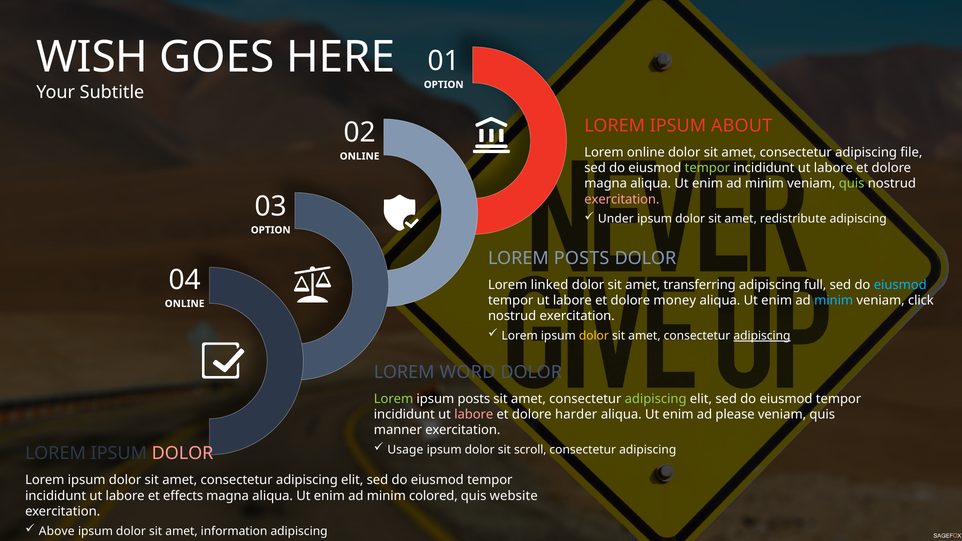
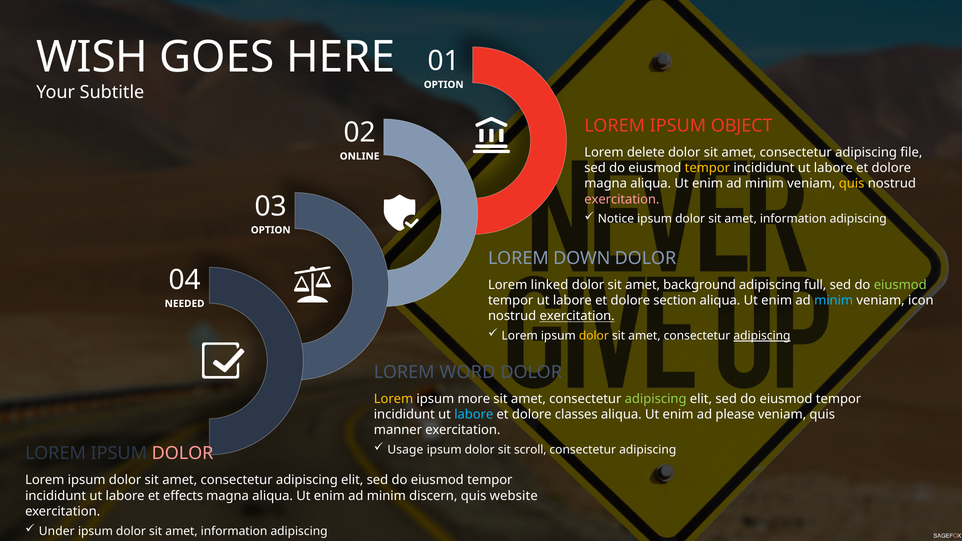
ABOUT: ABOUT -> OBJECT
Lorem online: online -> delete
tempor at (707, 168) colour: light green -> yellow
quis at (852, 184) colour: light green -> yellow
Under: Under -> Notice
redistribute at (793, 219): redistribute -> information
LOREM POSTS: POSTS -> DOWN
transferring: transferring -> background
eiusmod at (900, 285) colour: light blue -> light green
money: money -> section
click: click -> icon
ONLINE at (185, 304): ONLINE -> NEEDED
exercitation at (577, 316) underline: none -> present
Lorem at (394, 399) colour: light green -> yellow
ipsum posts: posts -> more
labore at (474, 415) colour: pink -> light blue
harder: harder -> classes
colored: colored -> discern
Above: Above -> Under
